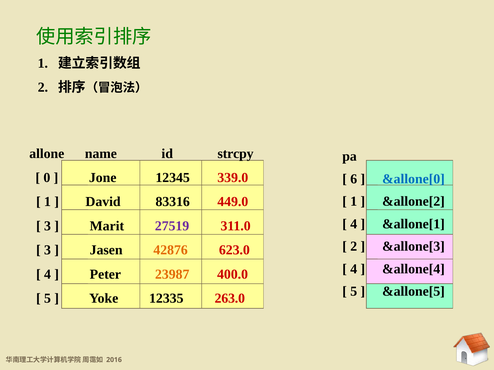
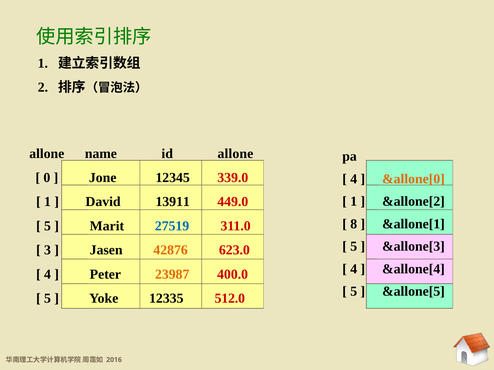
id strcpy: strcpy -> allone
6 at (354, 179): 6 -> 4
&allone[0 colour: blue -> orange
83316: 83316 -> 13911
4 at (354, 224): 4 -> 8
3 at (48, 226): 3 -> 5
27519 colour: purple -> blue
2 at (354, 247): 2 -> 5
263.0: 263.0 -> 512.0
